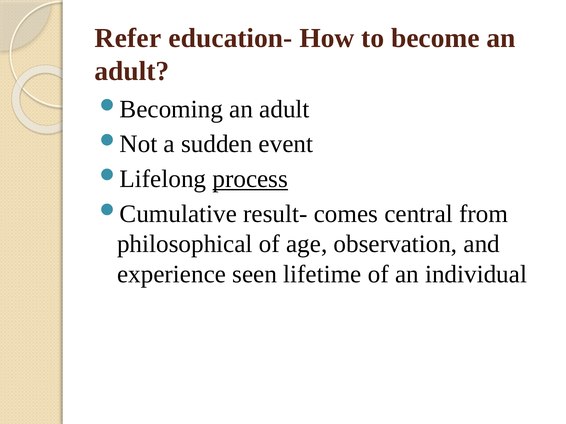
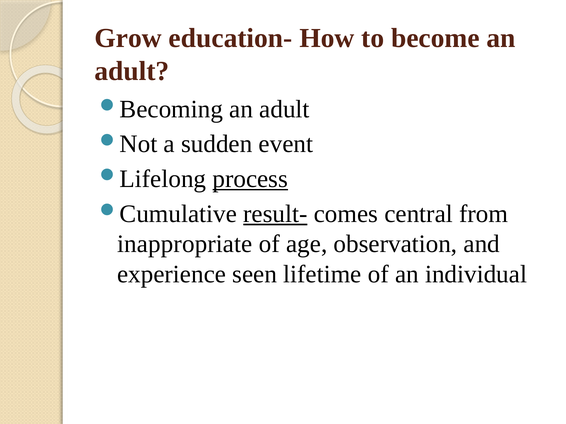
Refer: Refer -> Grow
result- underline: none -> present
philosophical: philosophical -> inappropriate
